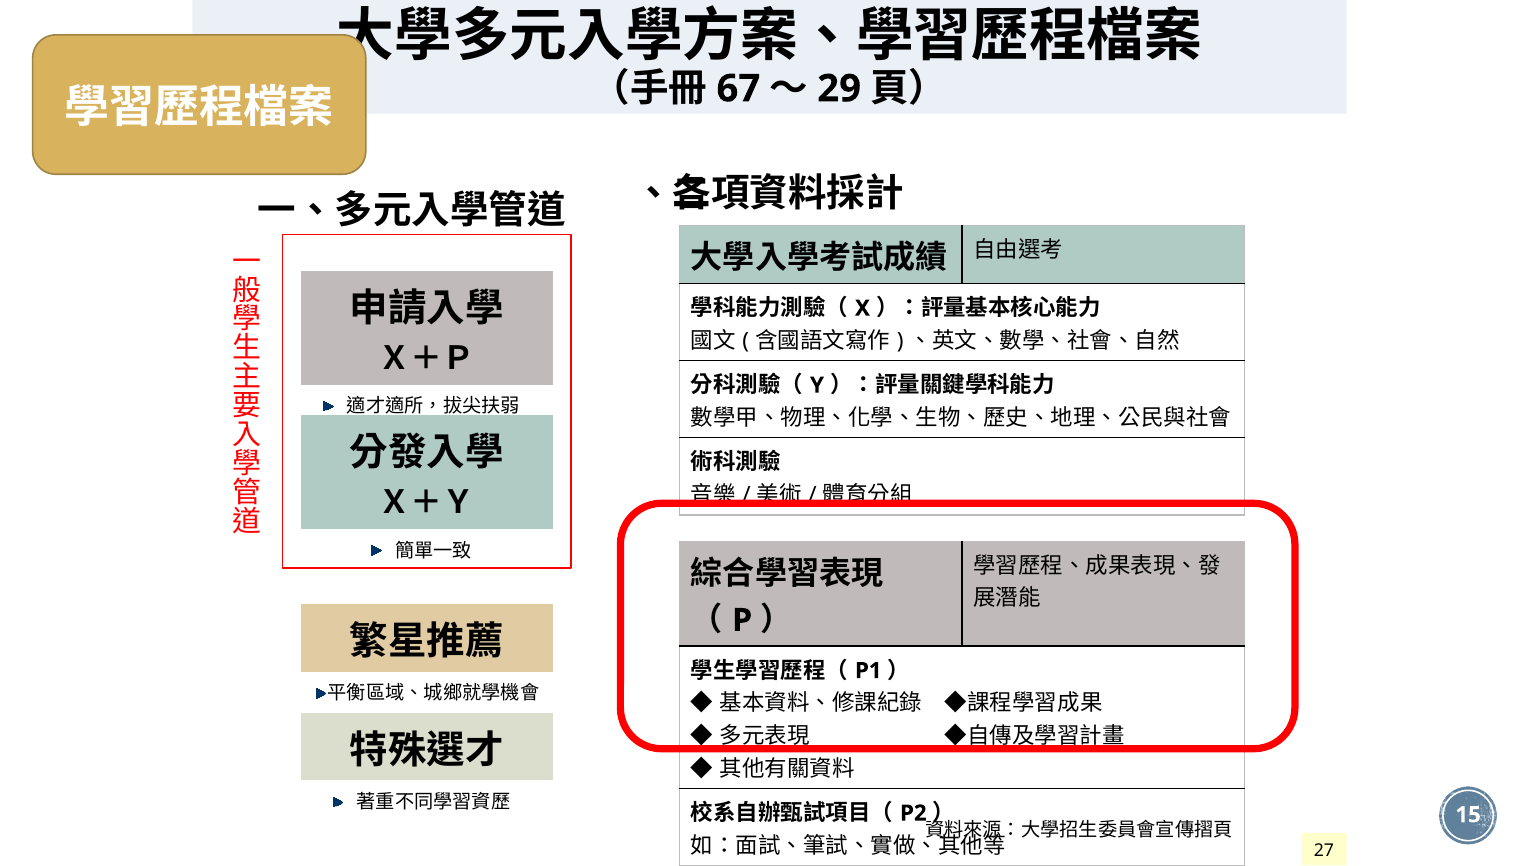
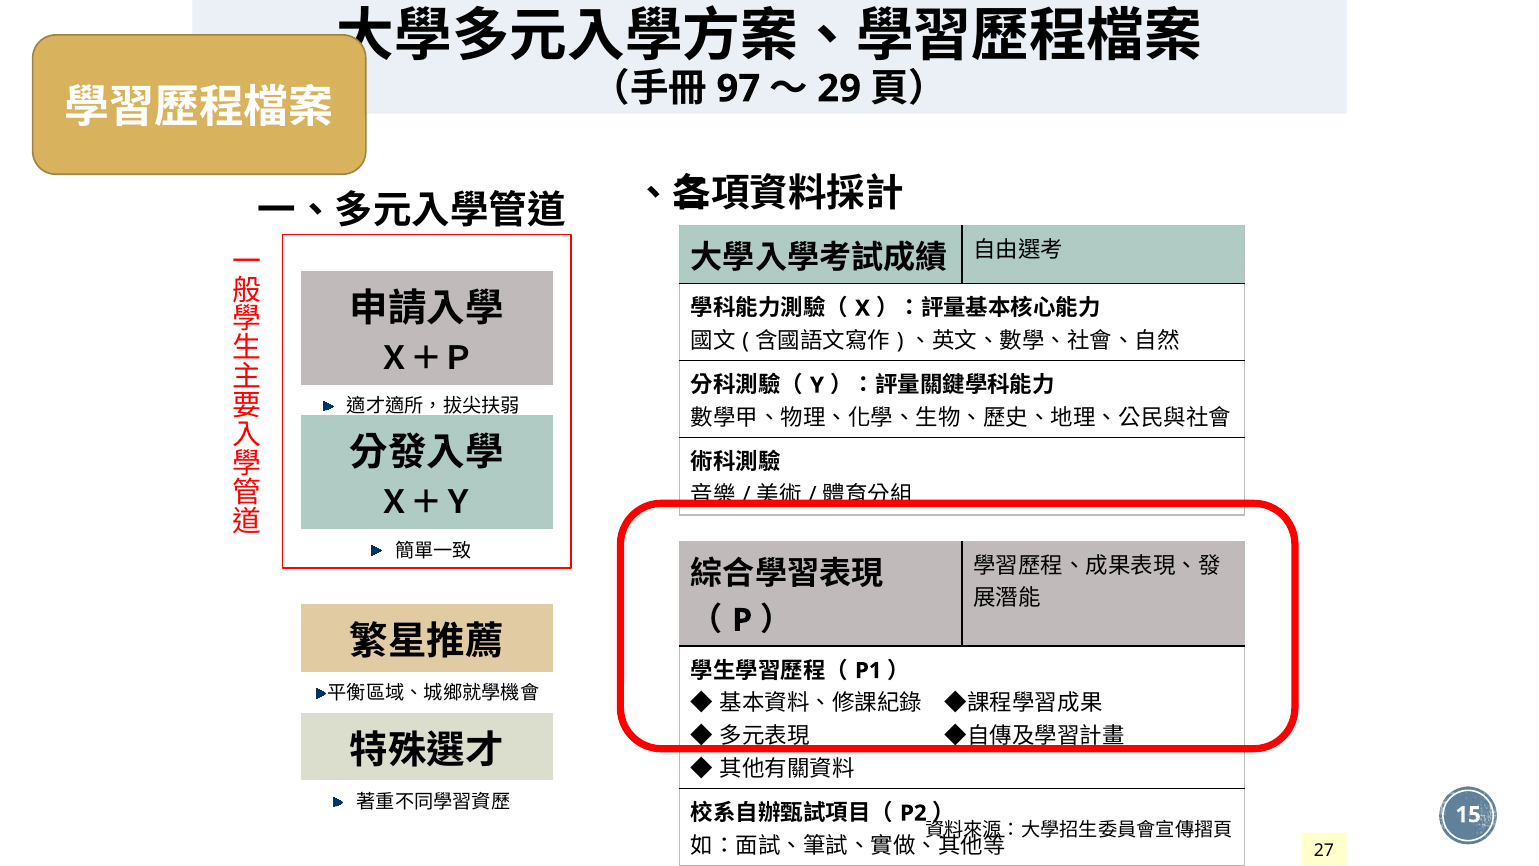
67: 67 -> 97
